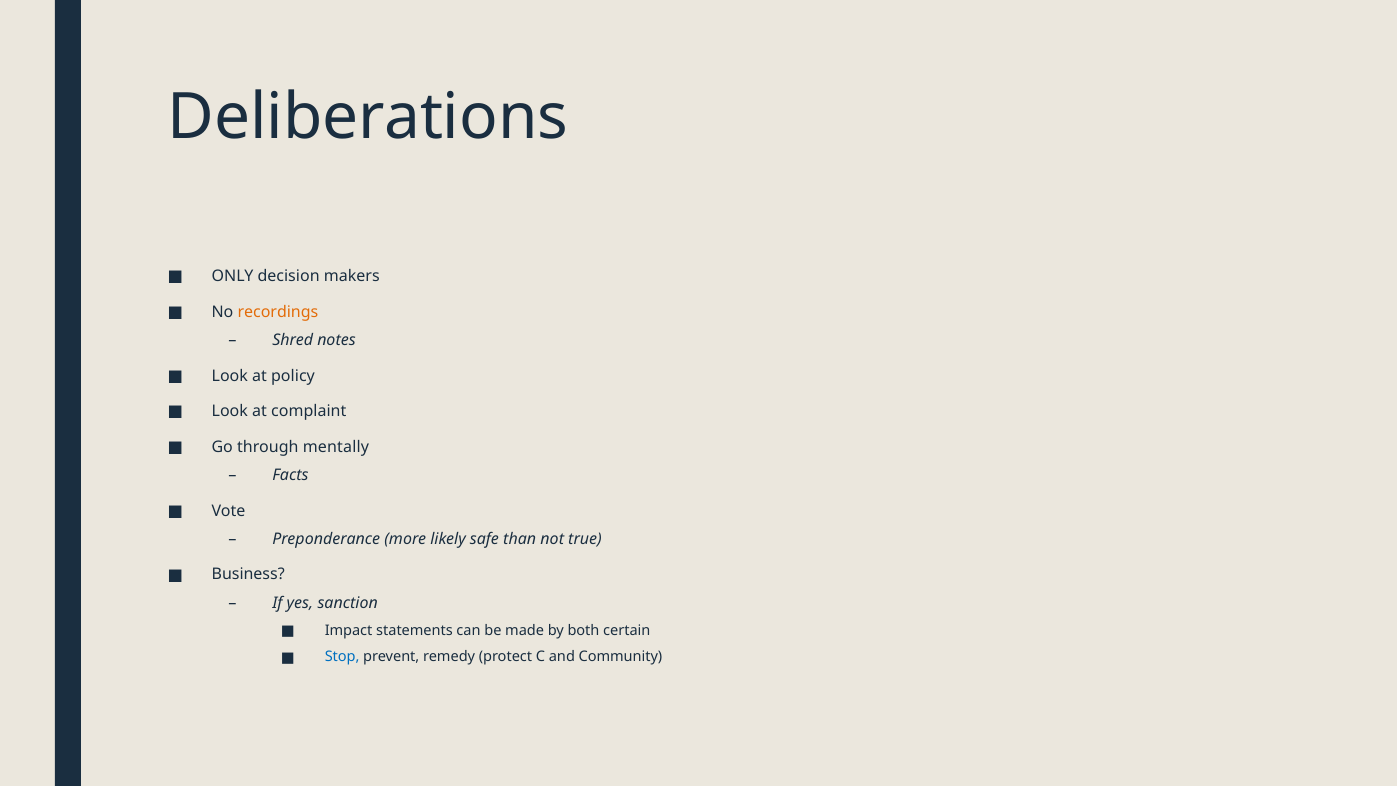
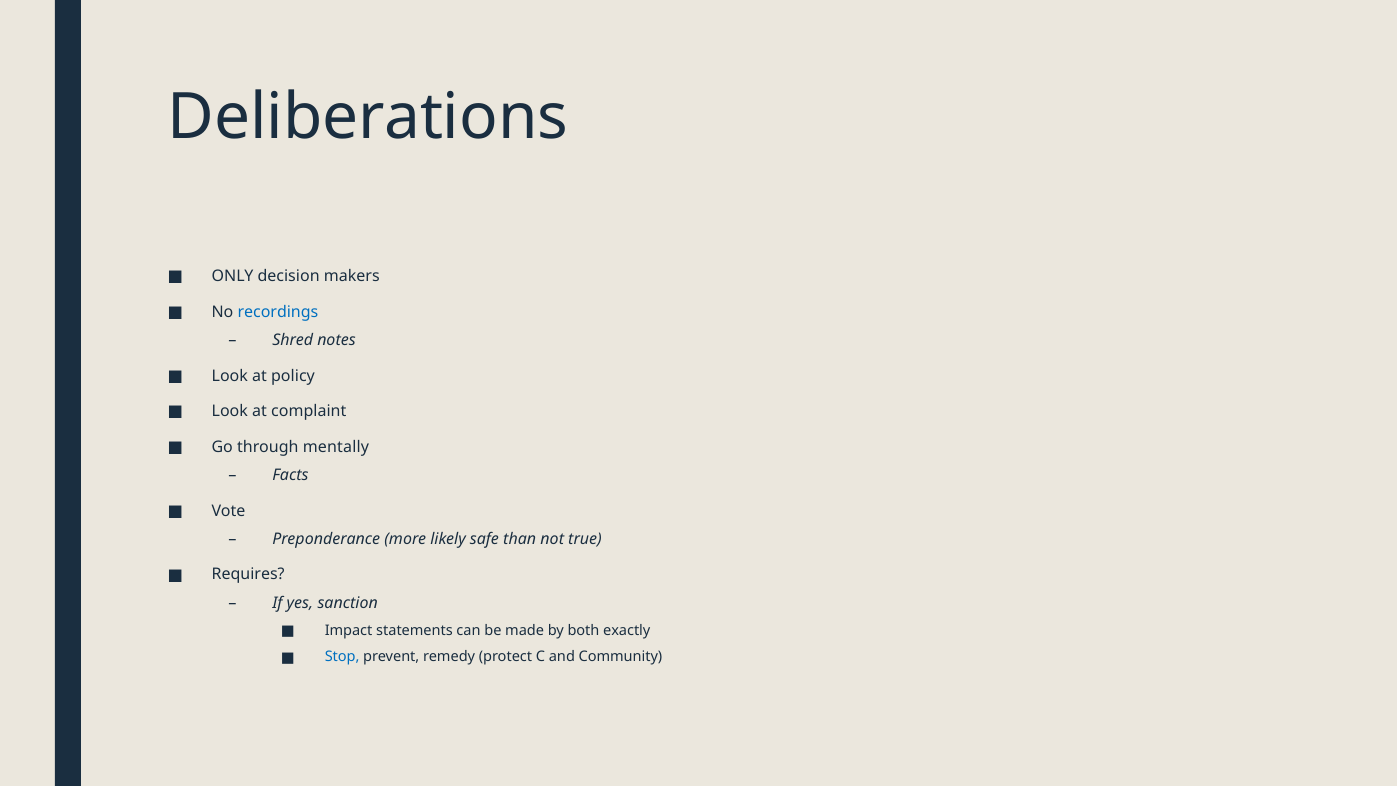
recordings colour: orange -> blue
Business: Business -> Requires
certain: certain -> exactly
